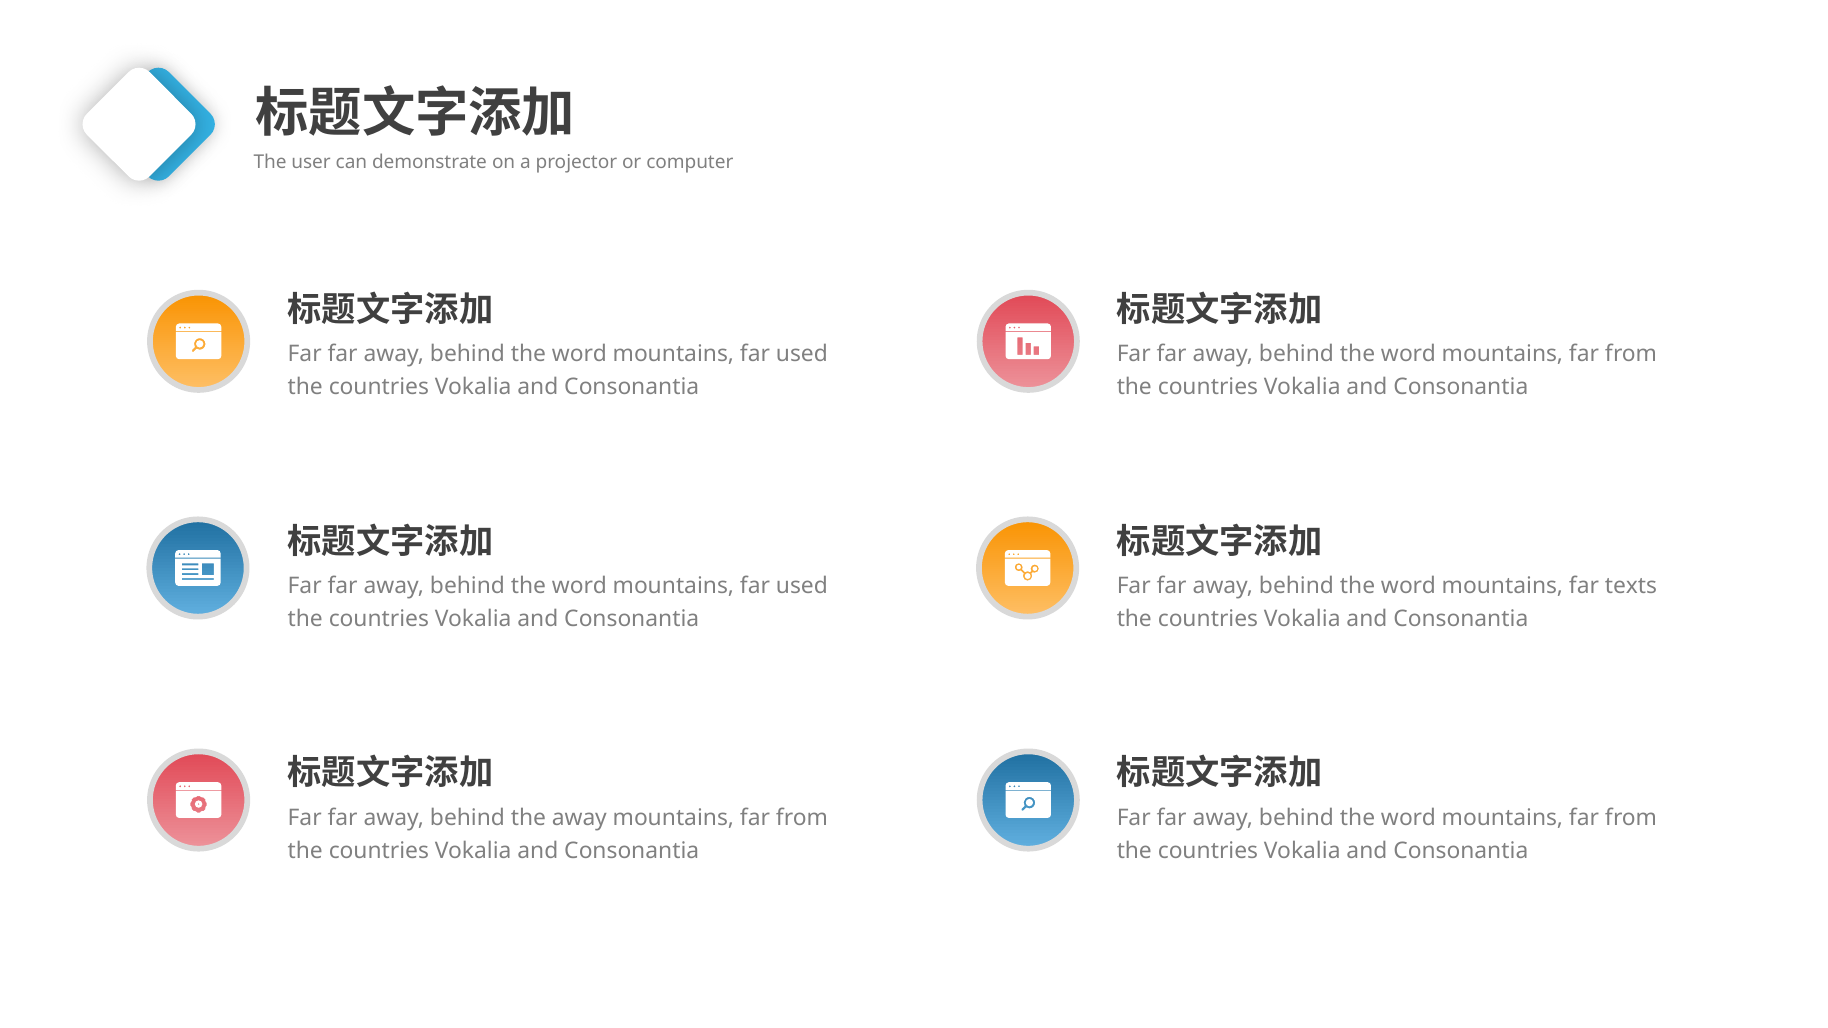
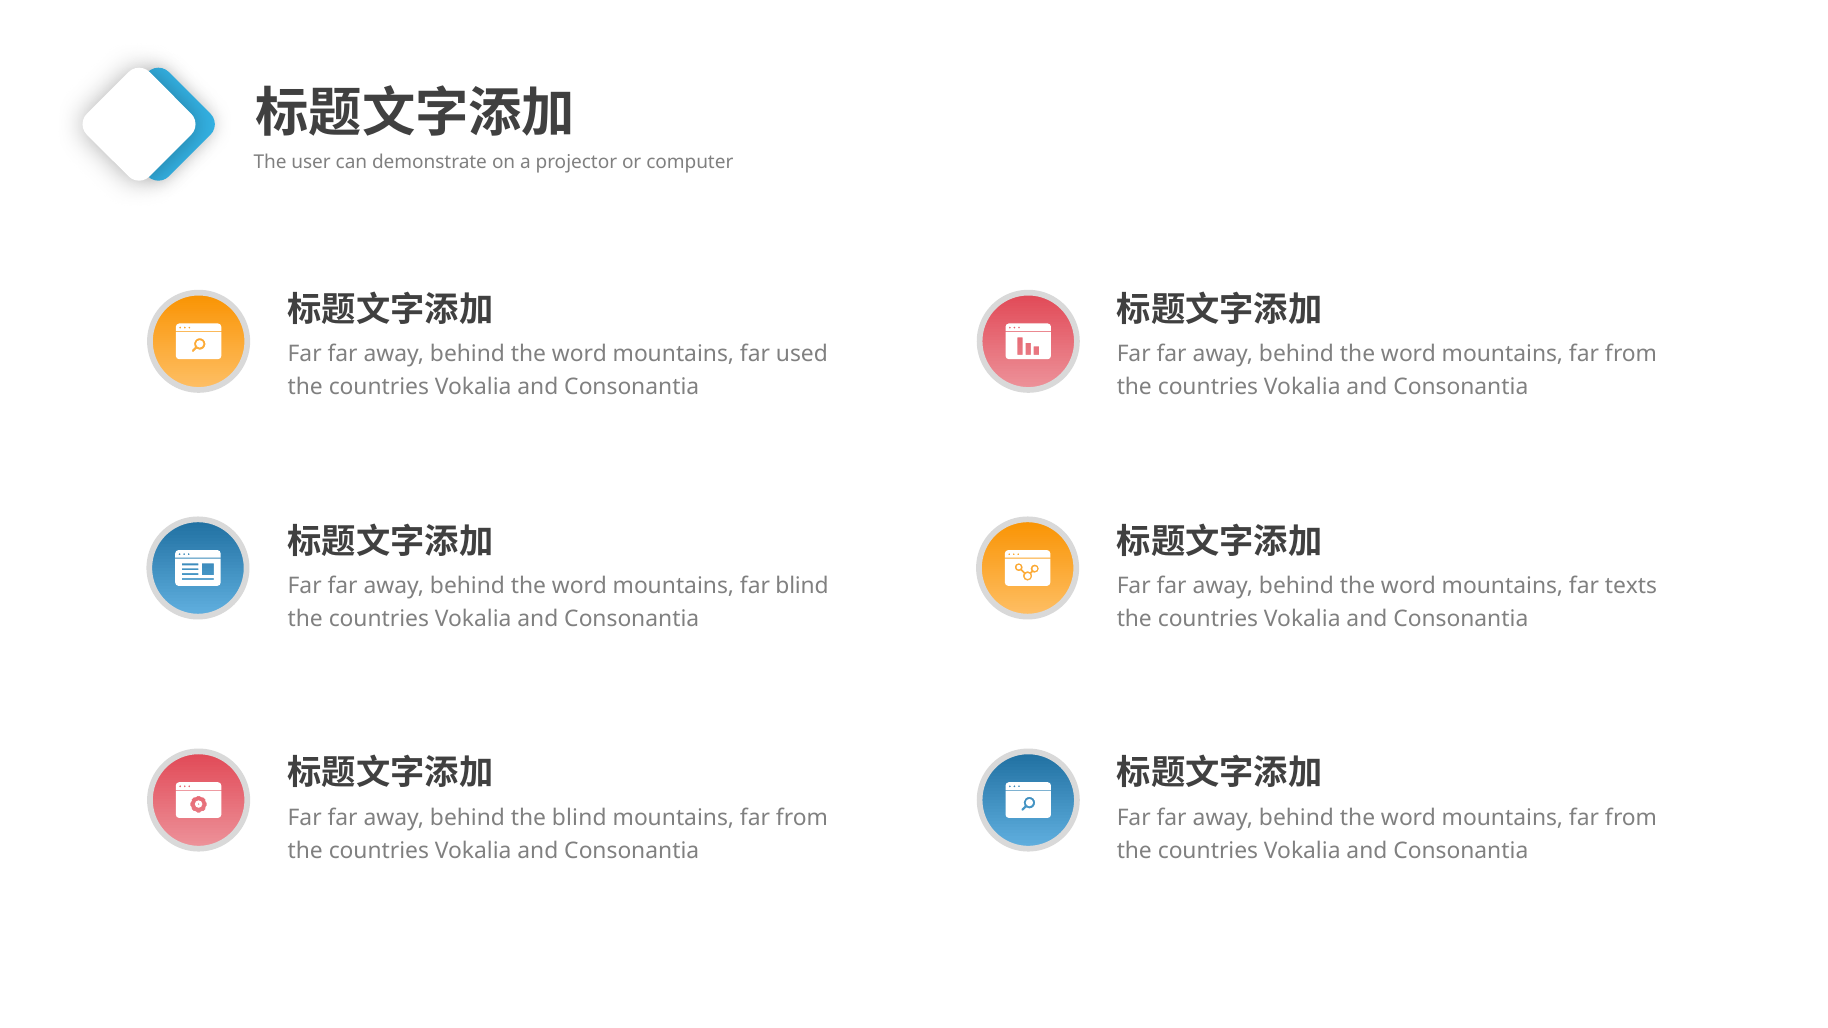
used at (802, 586): used -> blind
the away: away -> blind
